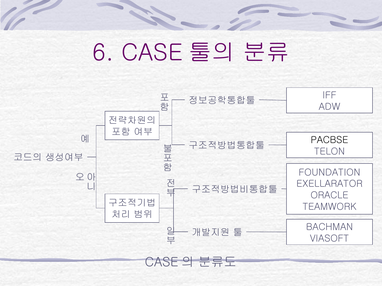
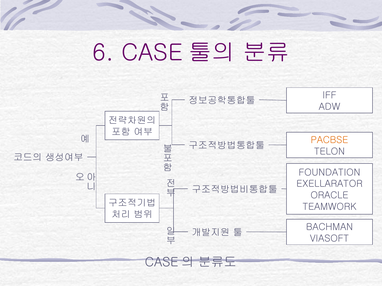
PACBSE colour: black -> orange
